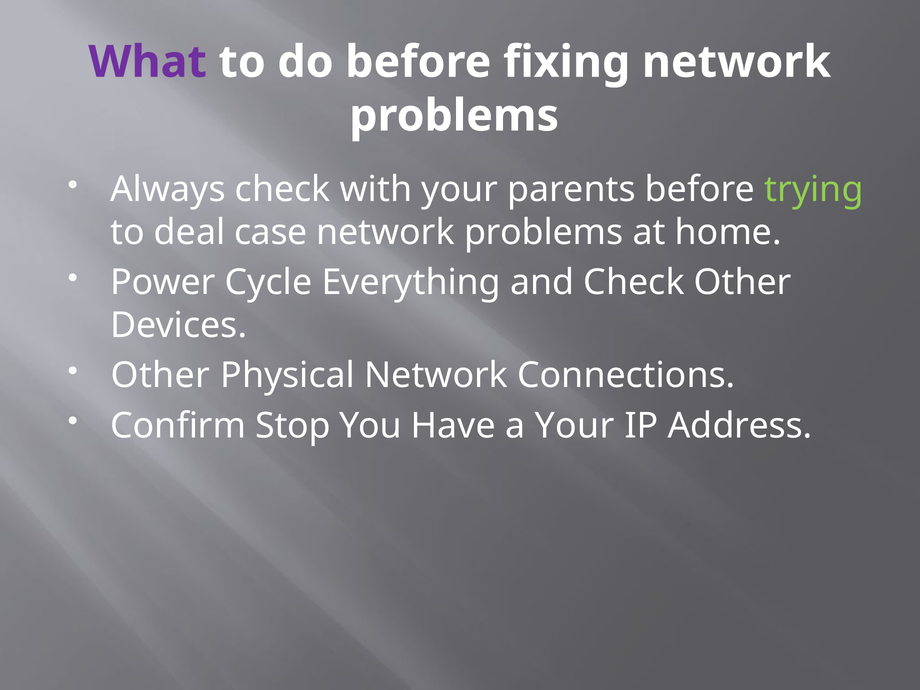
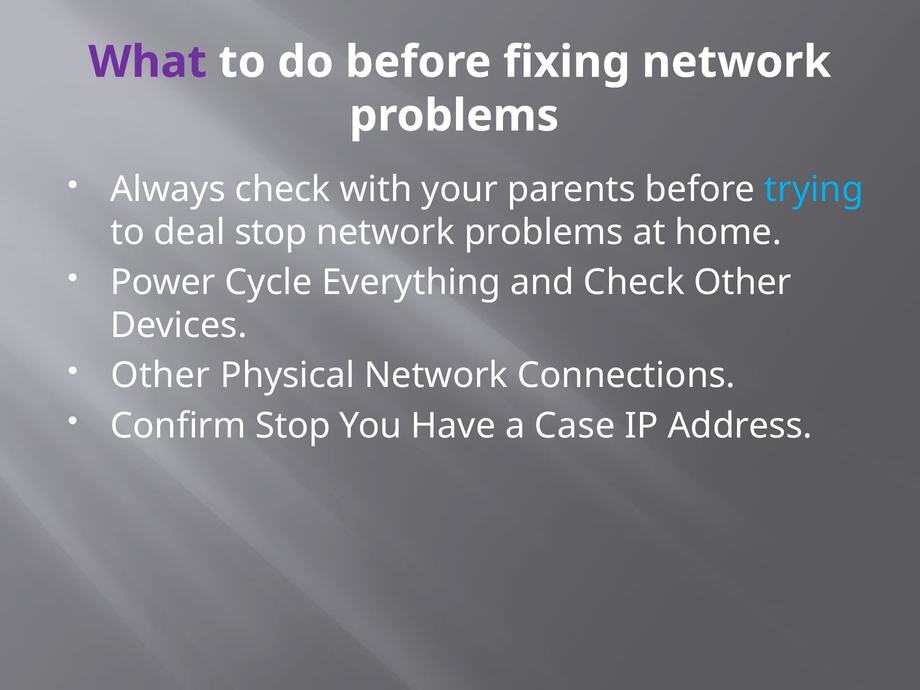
trying colour: light green -> light blue
deal case: case -> stop
a Your: Your -> Case
